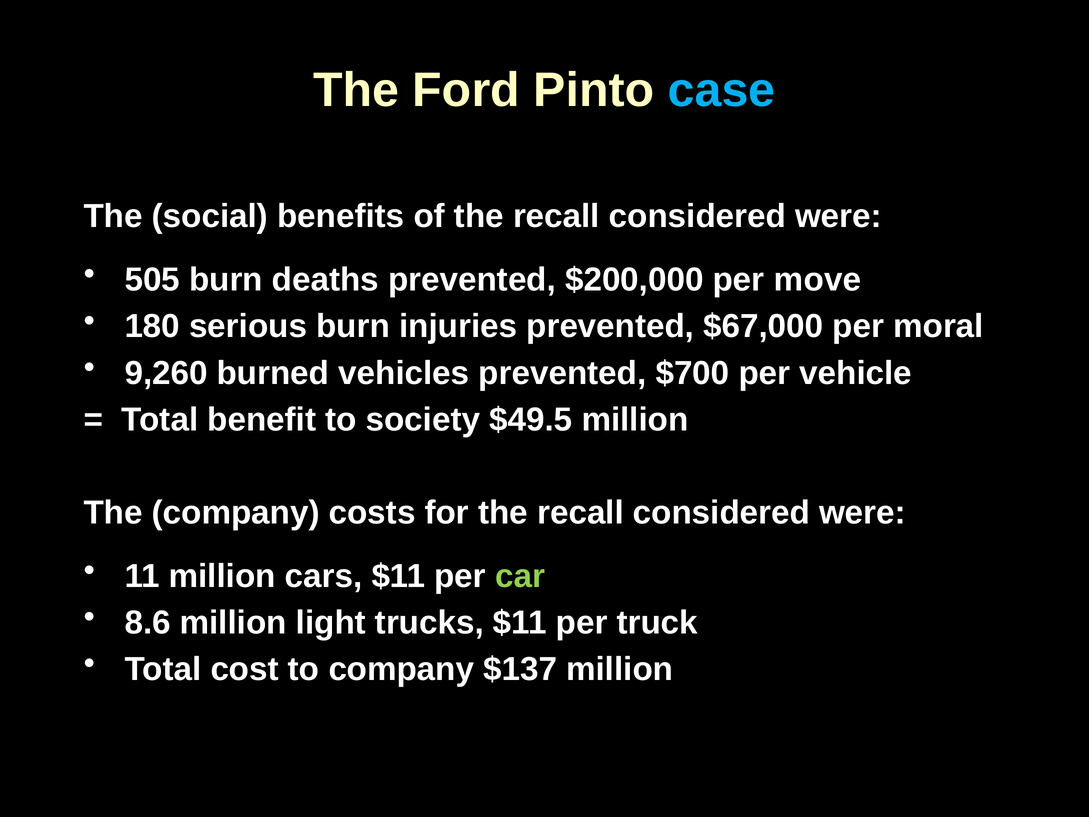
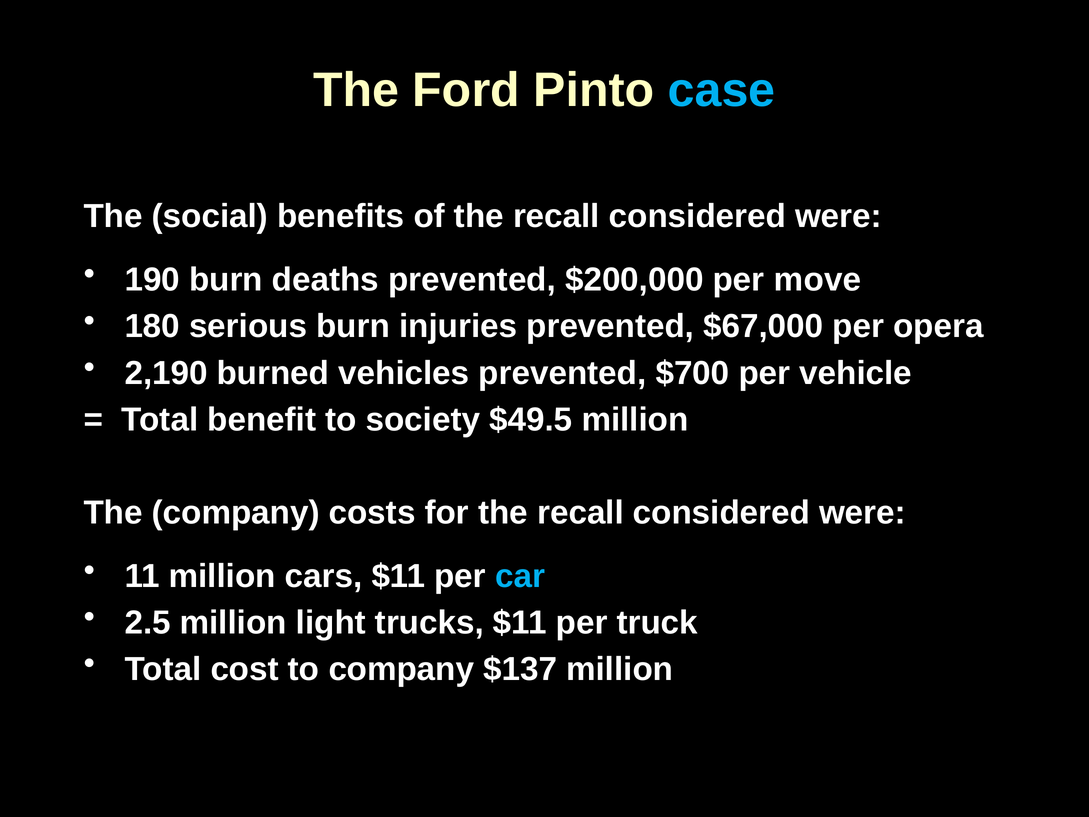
505: 505 -> 190
moral: moral -> opera
9,260: 9,260 -> 2,190
car colour: light green -> light blue
8.6: 8.6 -> 2.5
